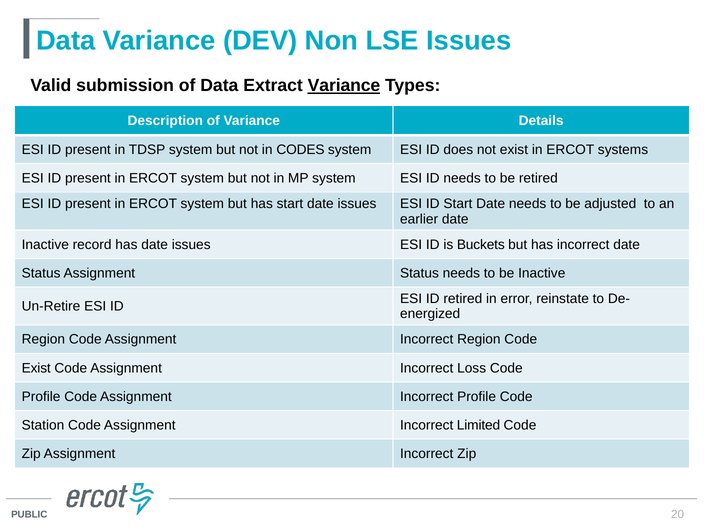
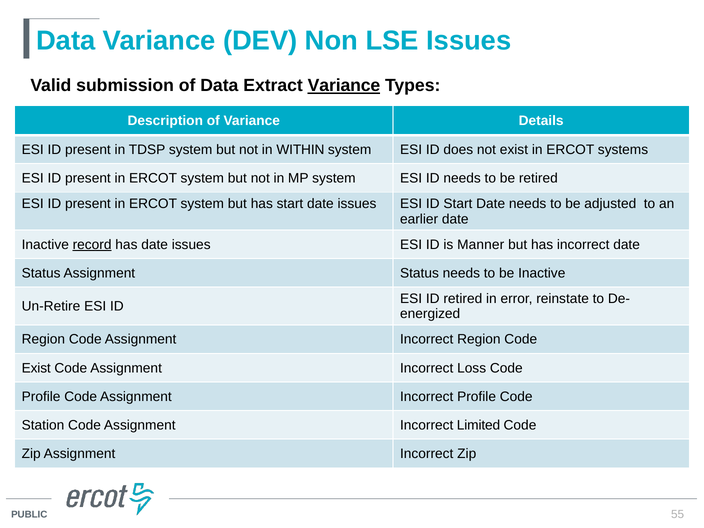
CODES: CODES -> WITHIN
record underline: none -> present
Buckets: Buckets -> Manner
20: 20 -> 55
